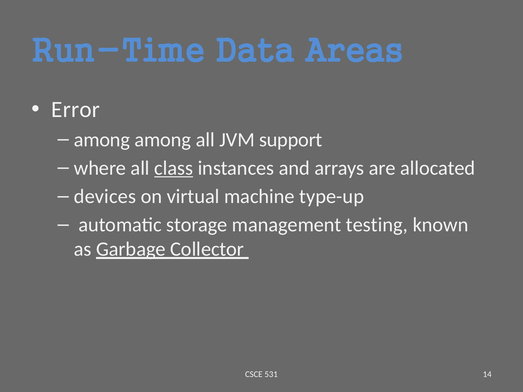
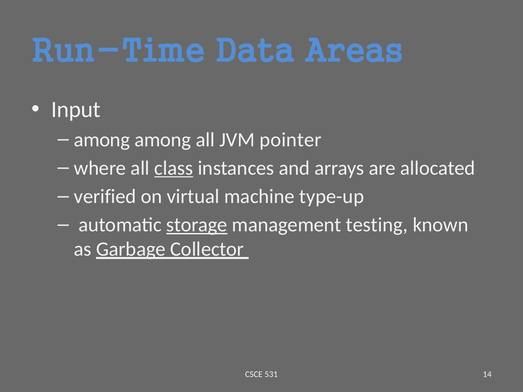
Error: Error -> Input
support: support -> pointer
devices: devices -> verified
storage underline: none -> present
